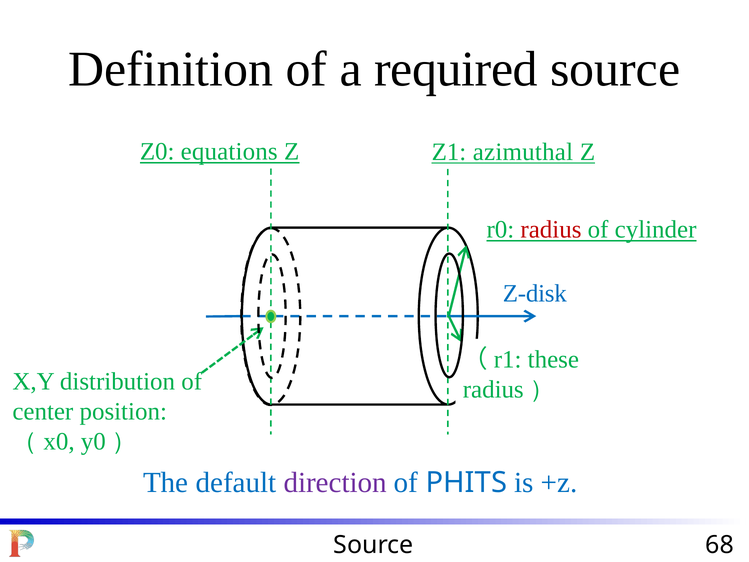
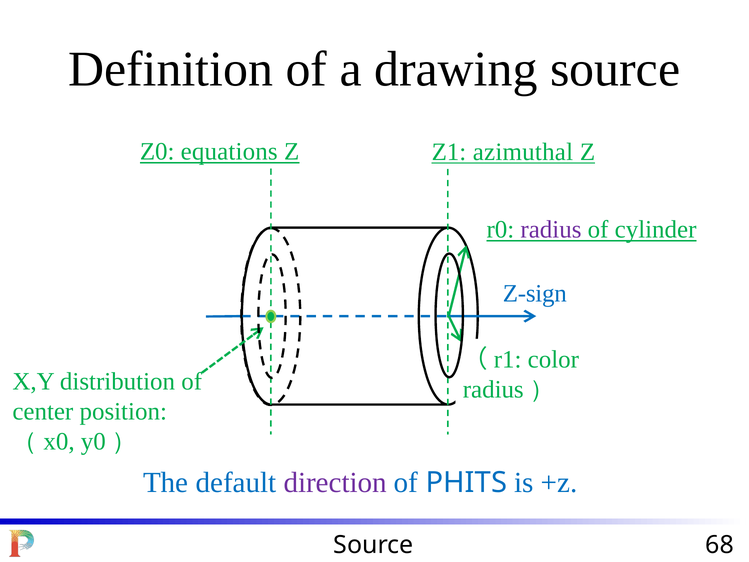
required: required -> drawing
radius colour: red -> purple
Z-disk: Z-disk -> Z-sign
these: these -> color
